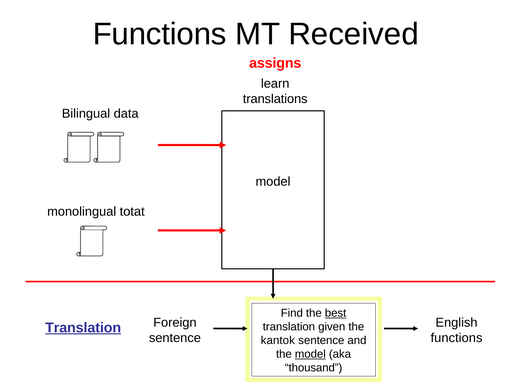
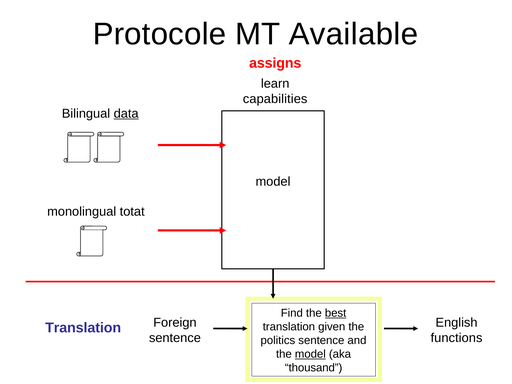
Functions at (160, 34): Functions -> Protocole
Received: Received -> Available
translations: translations -> capabilities
data underline: none -> present
Translation at (83, 328) underline: present -> none
kantok: kantok -> politics
